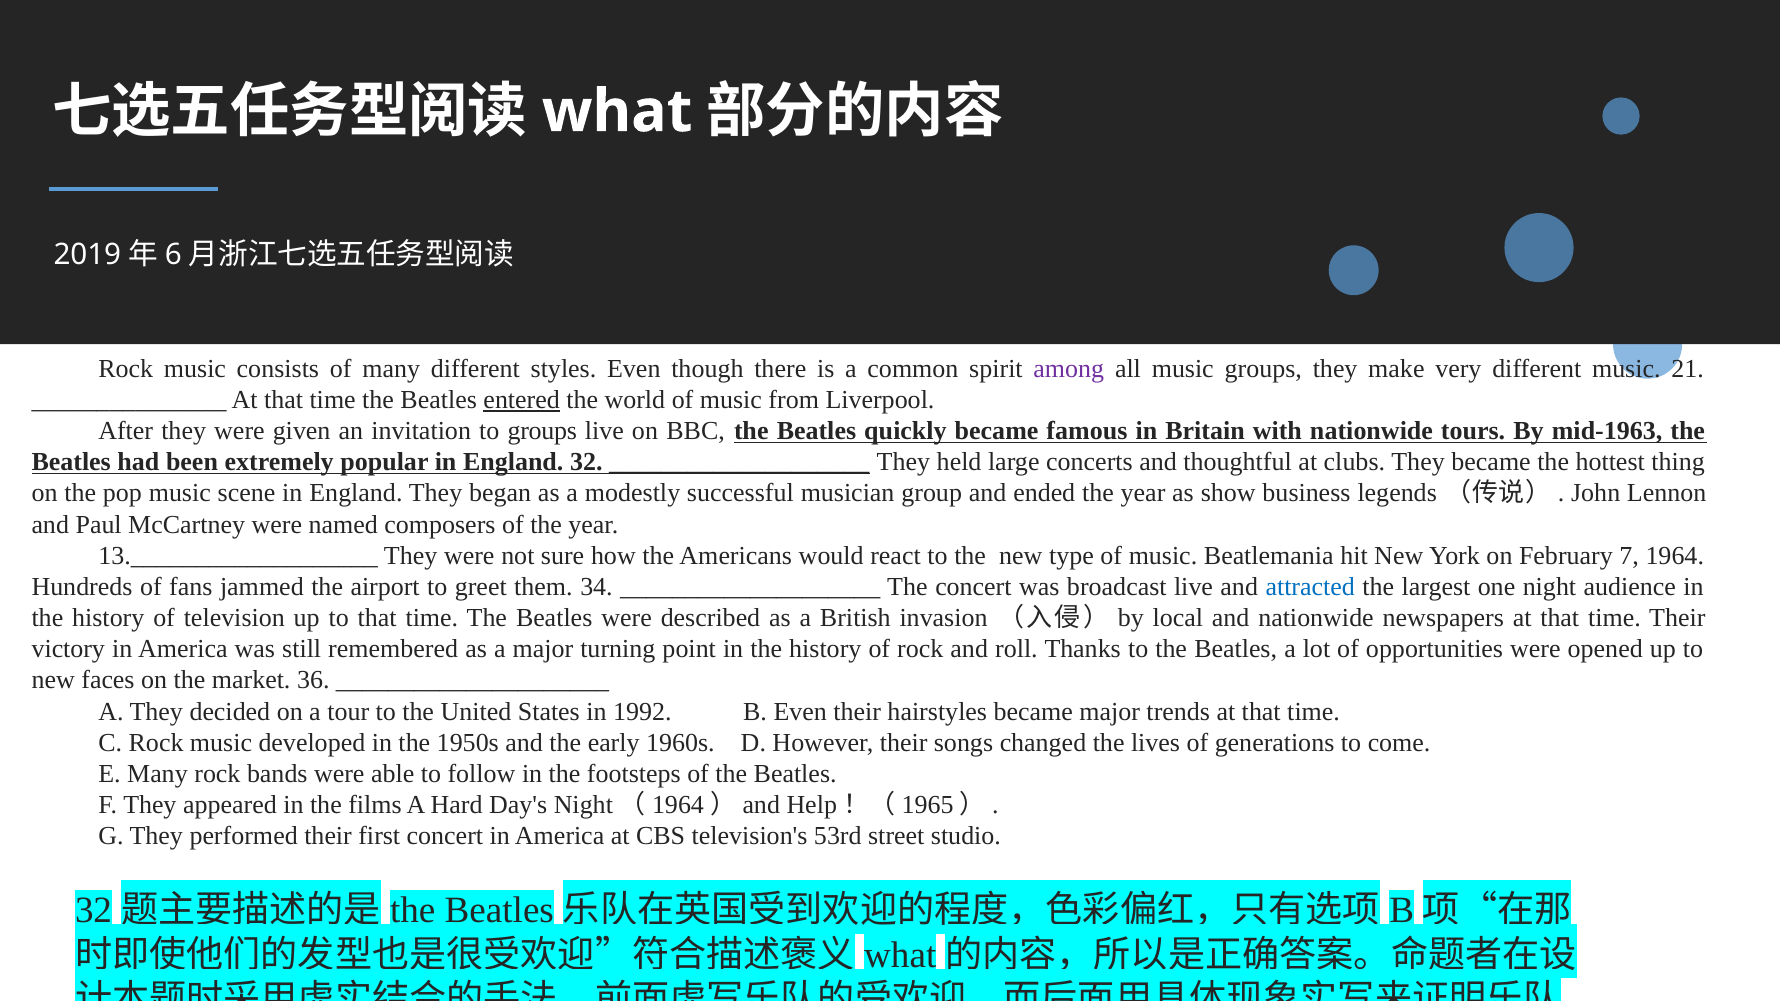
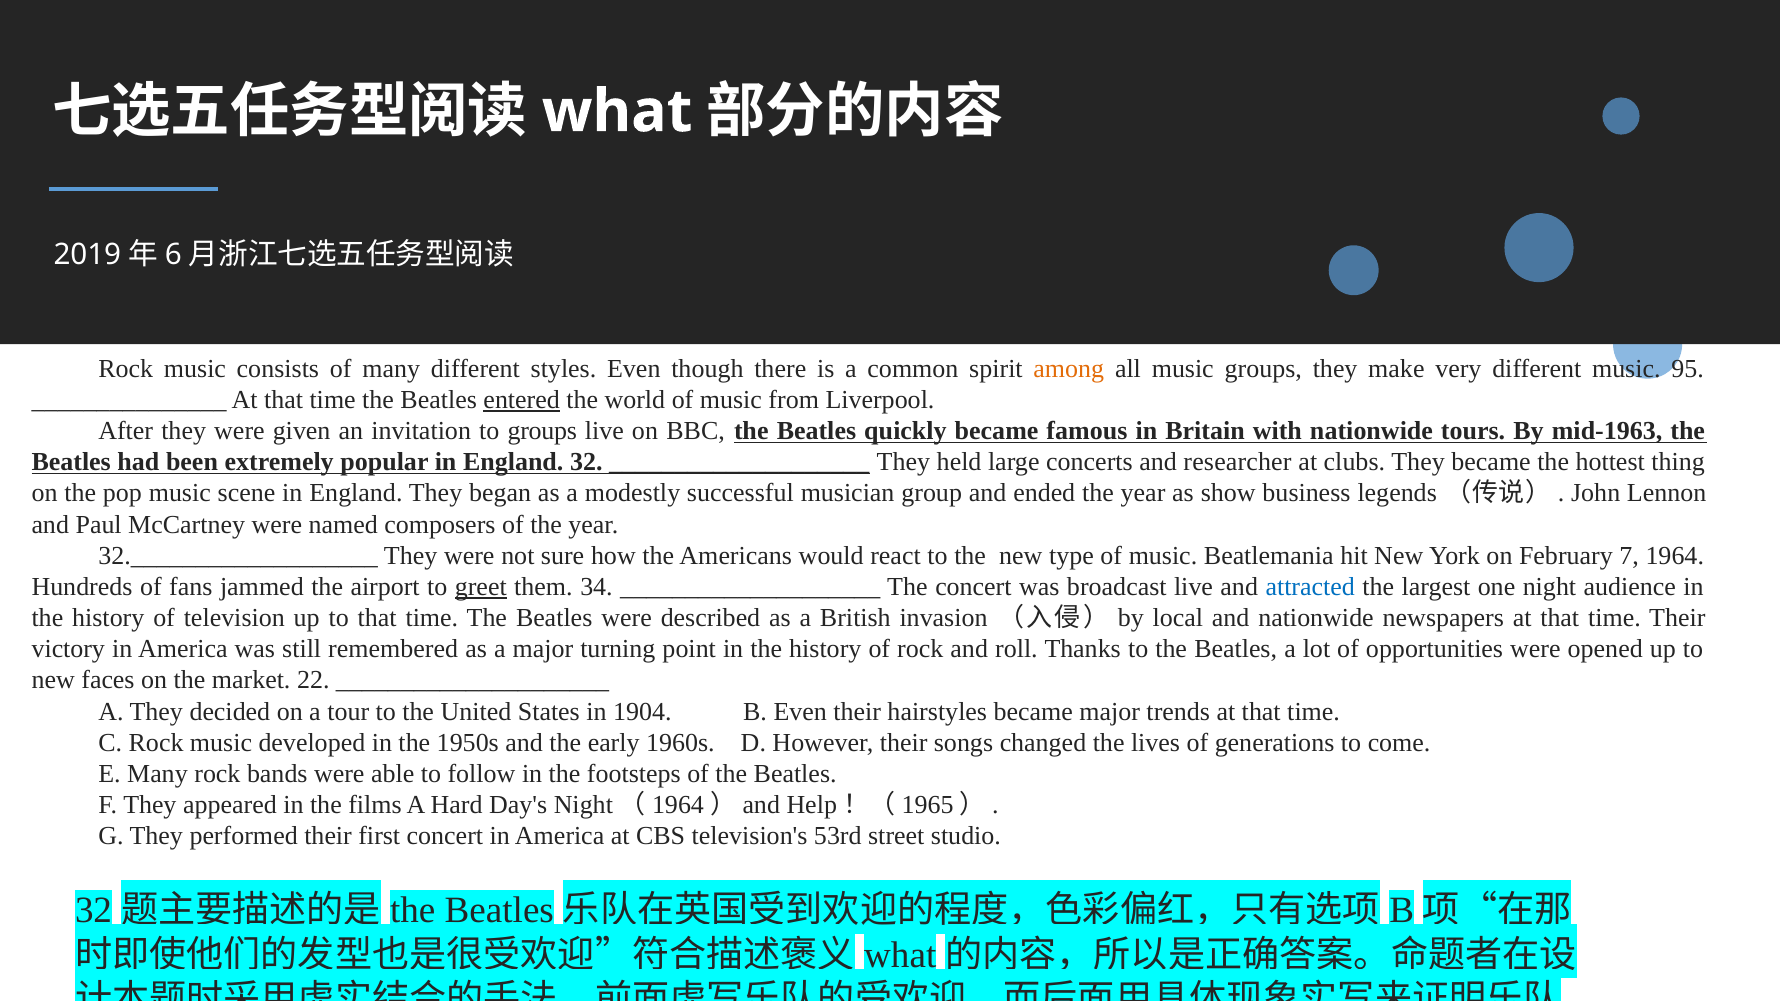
among colour: purple -> orange
21: 21 -> 95
thoughtful: thoughtful -> researcher
13.___________________: 13.___________________ -> 32.___________________
greet underline: none -> present
36: 36 -> 22
1992: 1992 -> 1904
